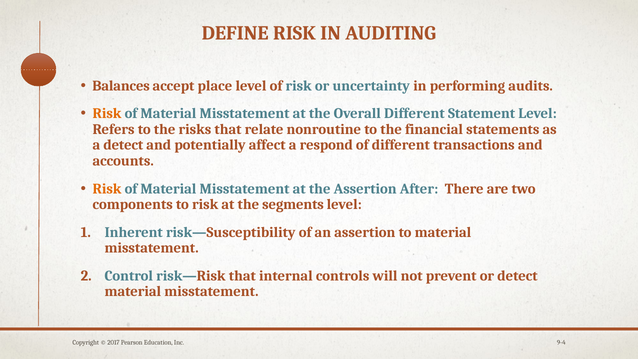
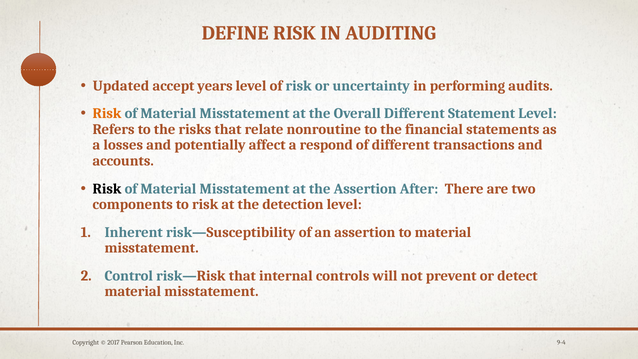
Balances: Balances -> Updated
place: place -> years
a detect: detect -> losses
Risk at (107, 189) colour: orange -> black
segments: segments -> detection
